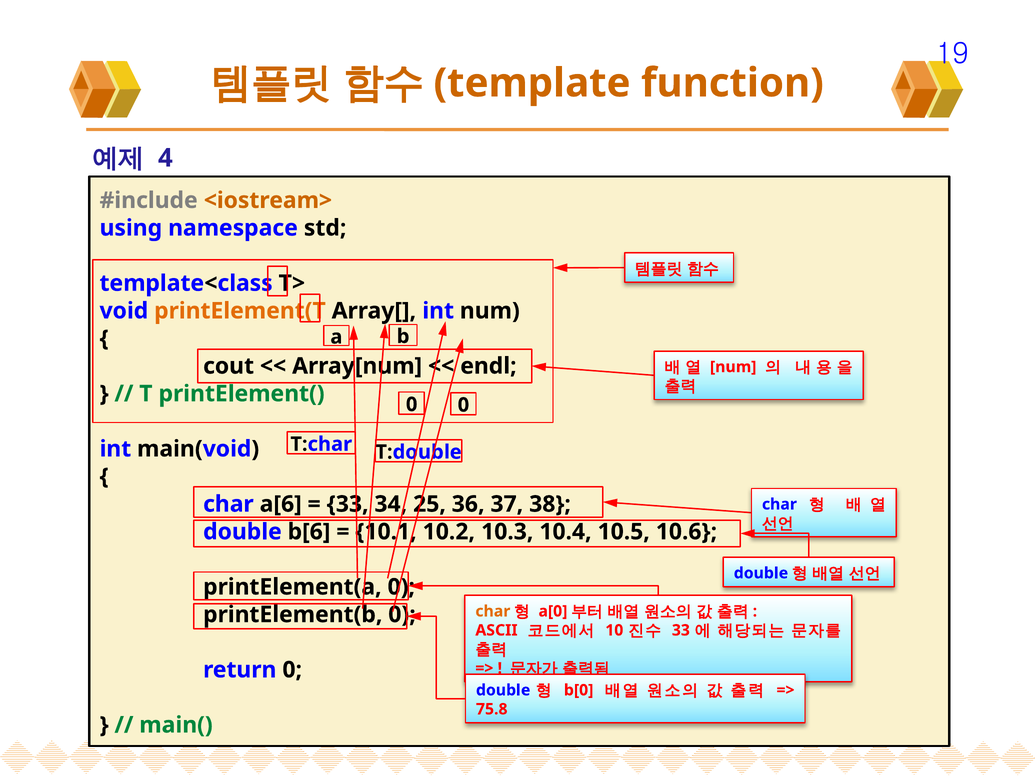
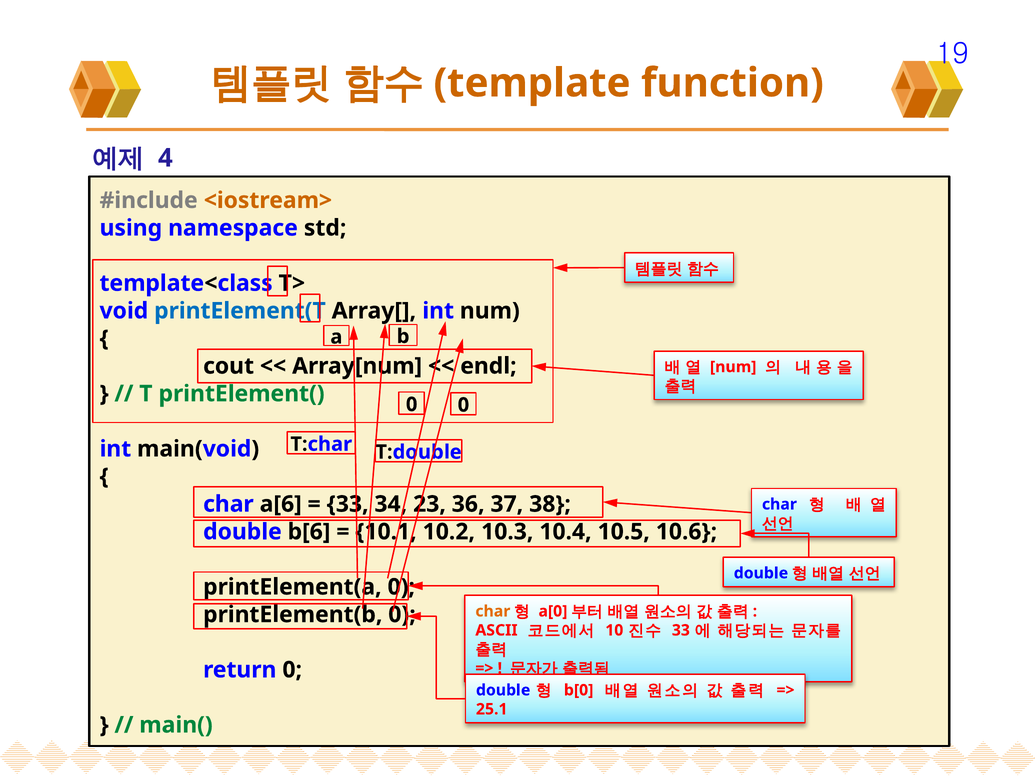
printElement(T colour: orange -> blue
25: 25 -> 23
75.8: 75.8 -> 25.1
